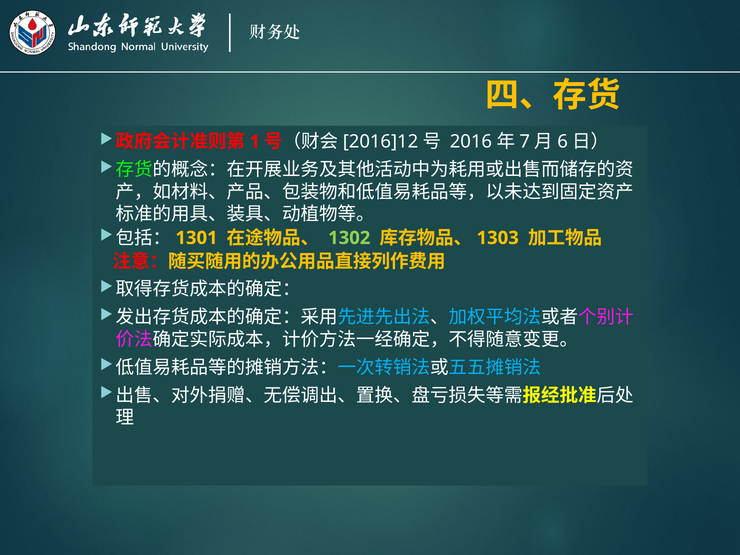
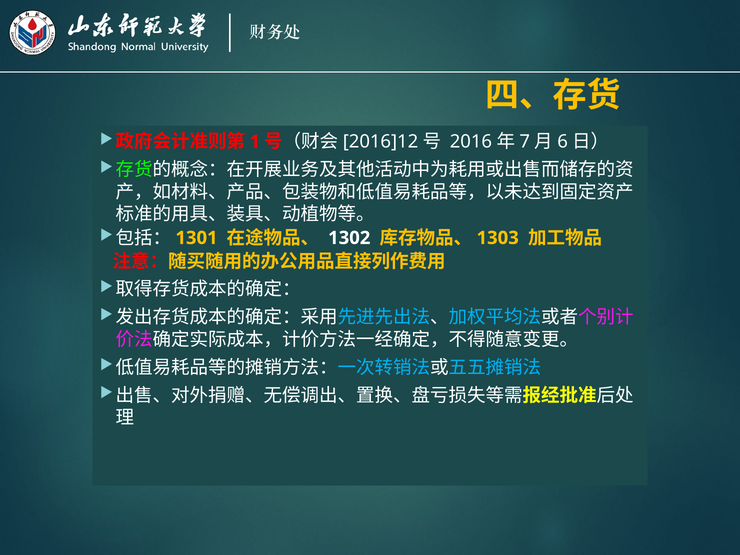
1302 colour: light green -> white
